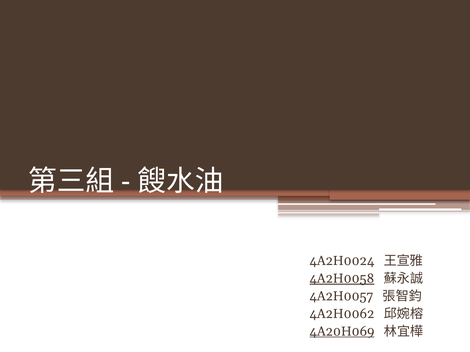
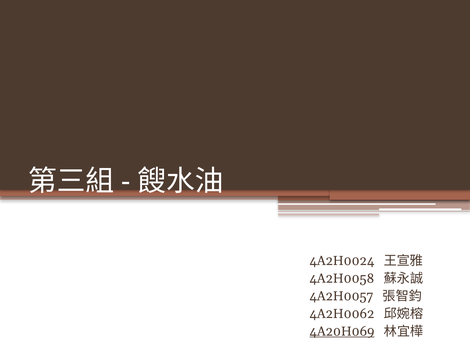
4A2H0058 underline: present -> none
